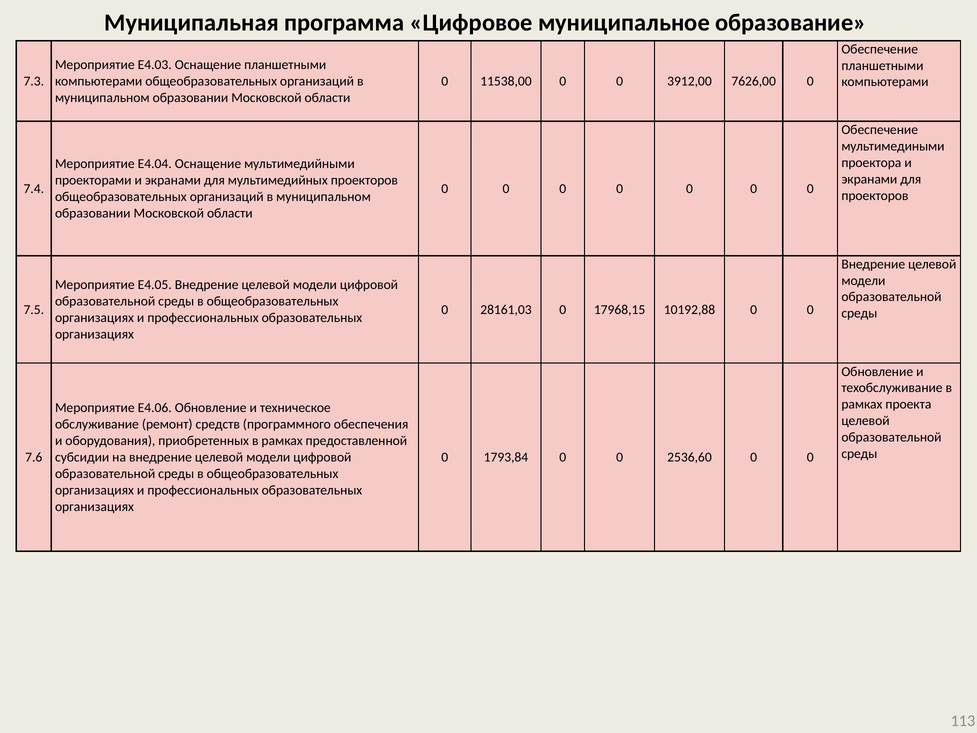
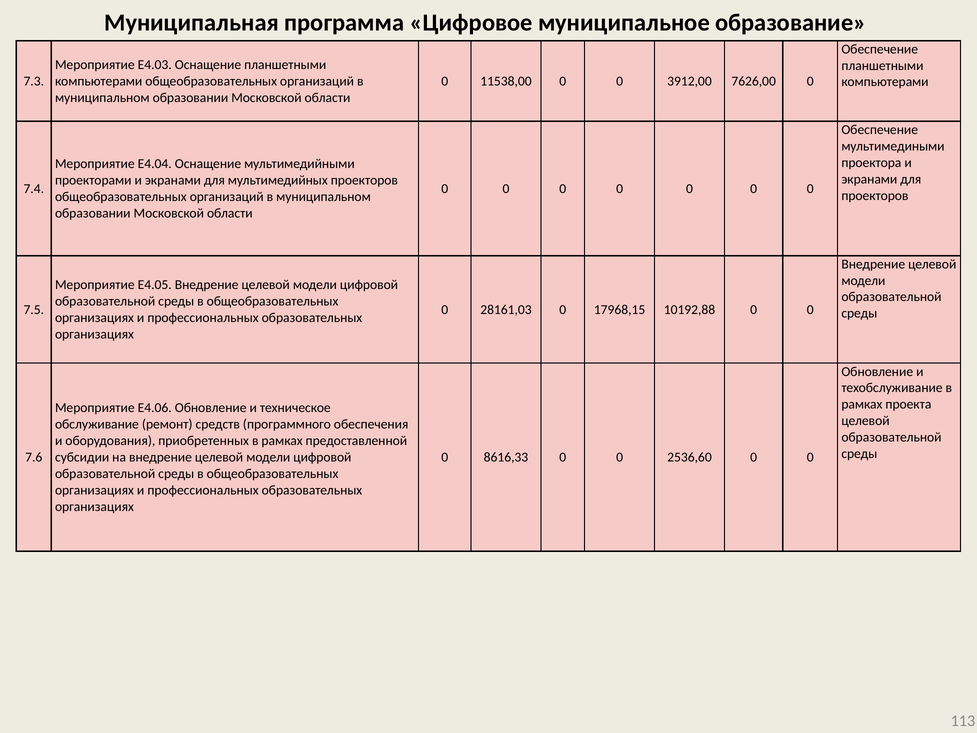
1793,84: 1793,84 -> 8616,33
